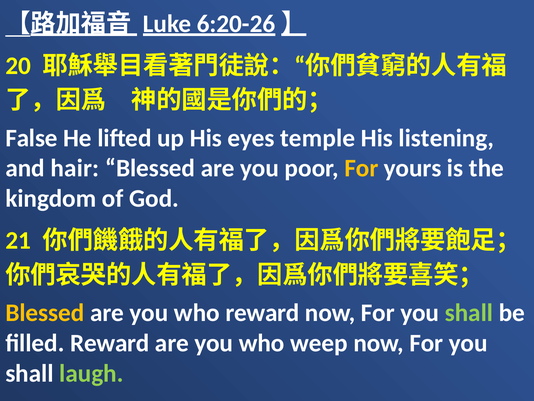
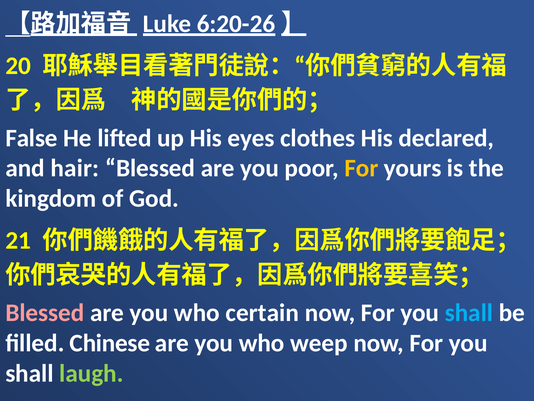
temple: temple -> clothes
listening: listening -> declared
Blessed at (45, 312) colour: yellow -> pink
who reward: reward -> certain
shall at (469, 312) colour: light green -> light blue
filled Reward: Reward -> Chinese
